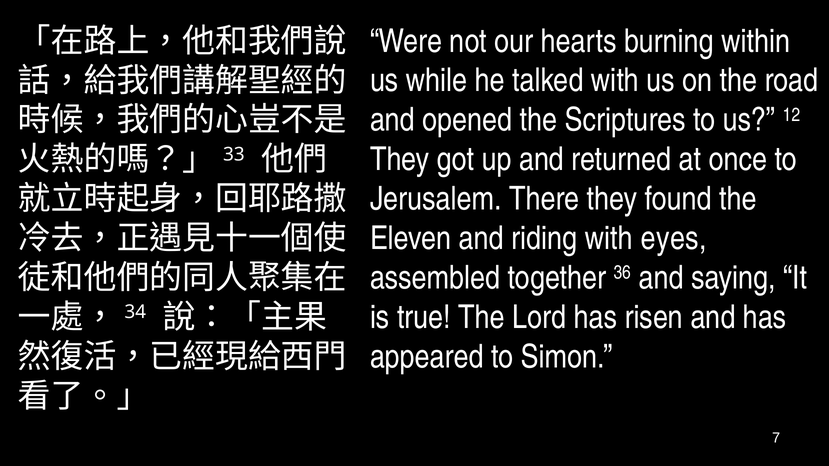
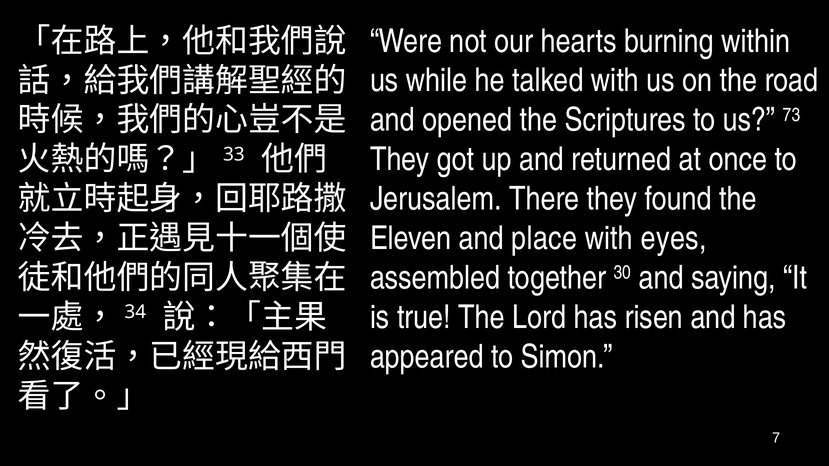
12: 12 -> 73
riding: riding -> place
36: 36 -> 30
